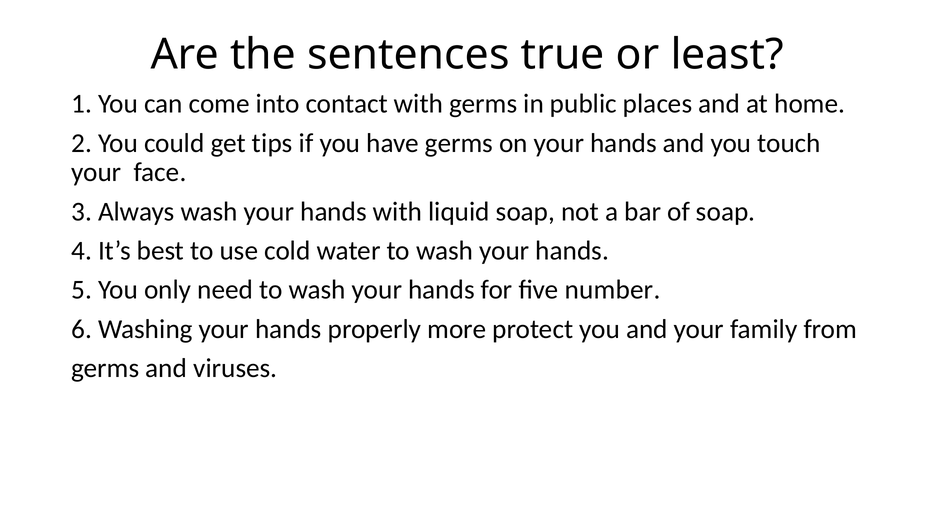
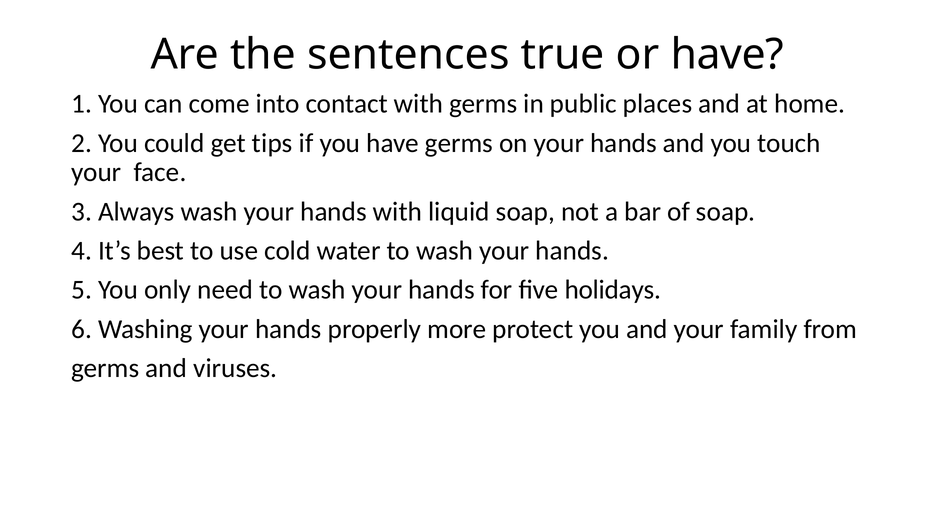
or least: least -> have
number: number -> holidays
